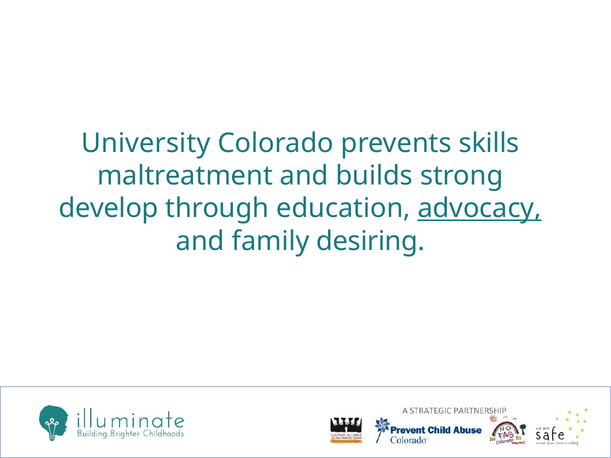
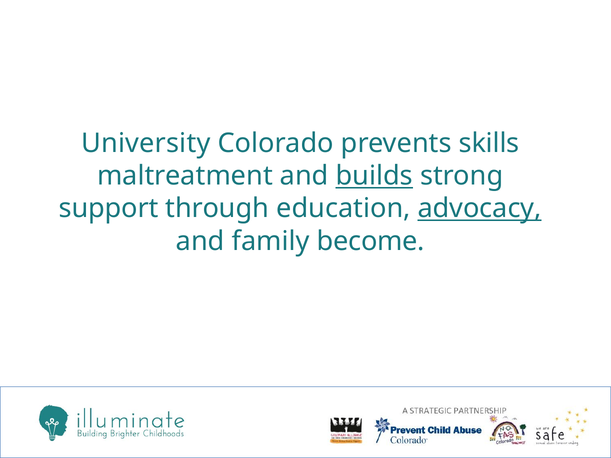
builds underline: none -> present
develop: develop -> support
desiring: desiring -> become
